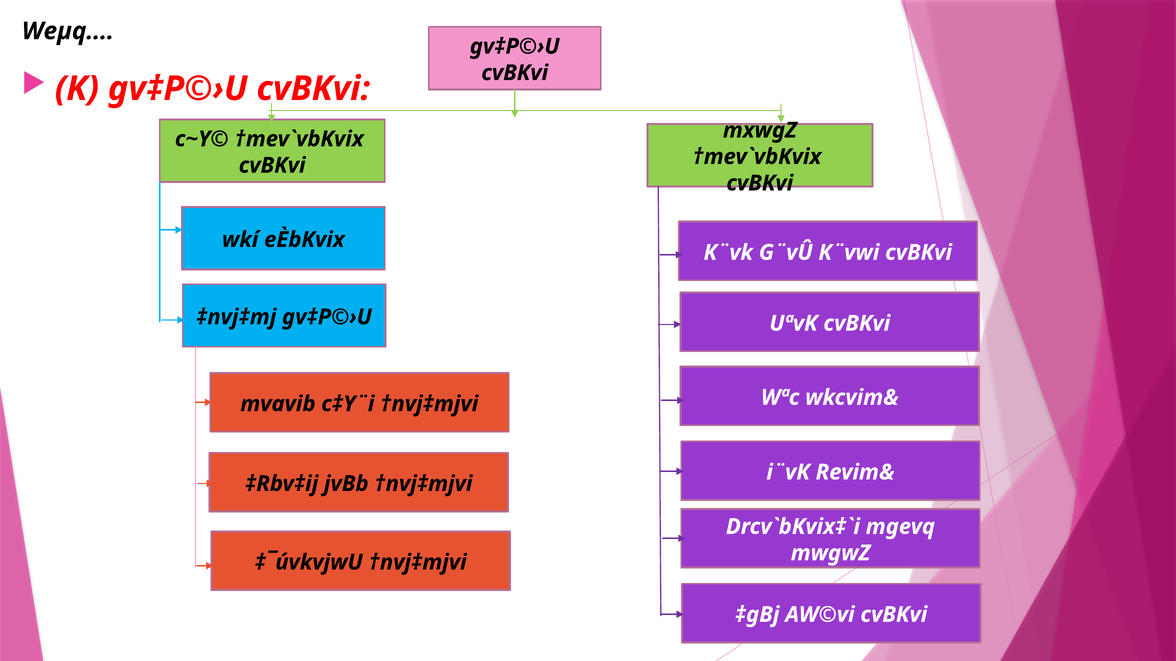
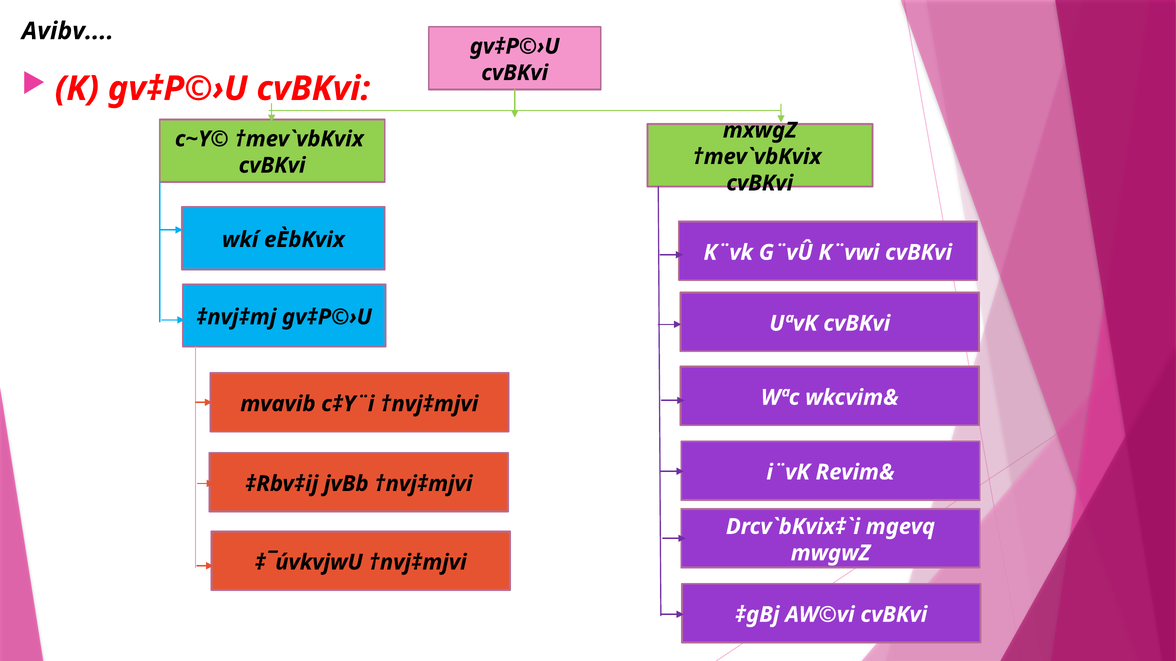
Weµq: Weµq -> Avibv
